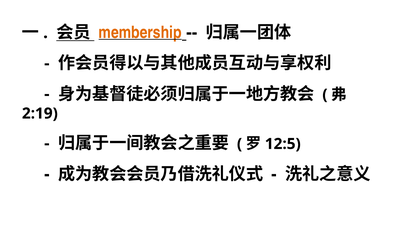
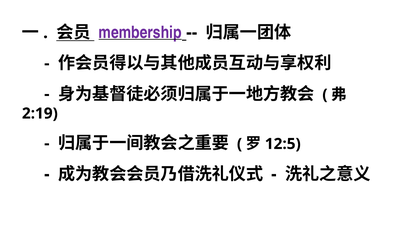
membership colour: orange -> purple
